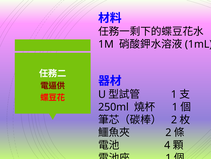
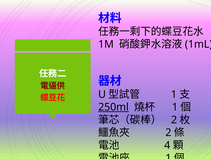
250ml underline: none -> present
